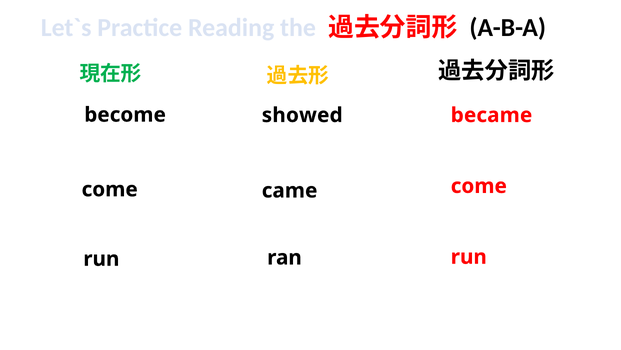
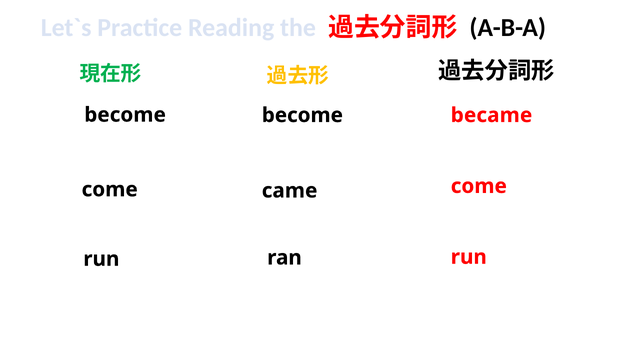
become showed: showed -> become
